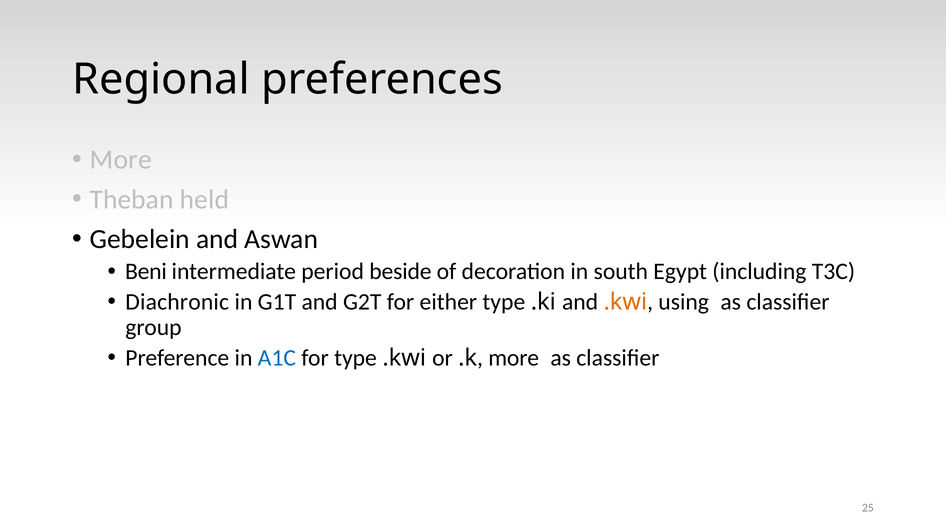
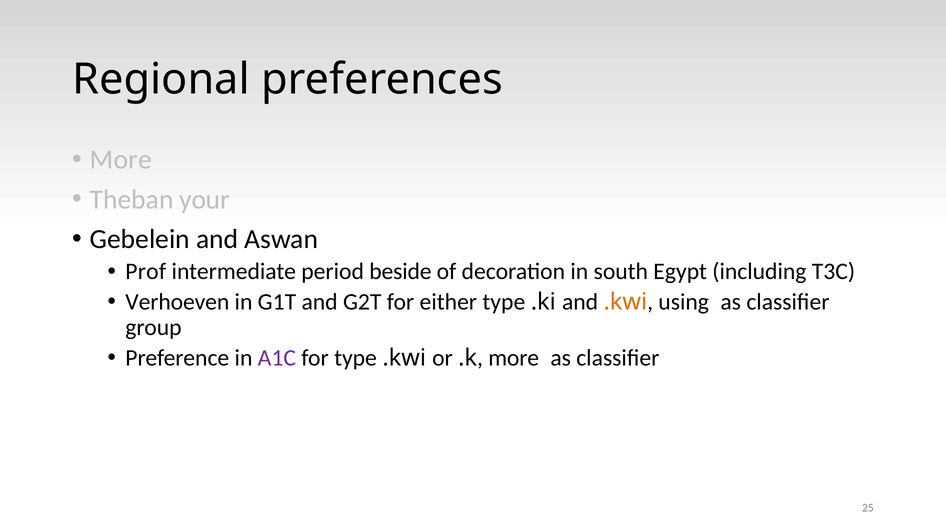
held: held -> your
Beni: Beni -> Prof
Diachronic: Diachronic -> Verhoeven
A1C colour: blue -> purple
